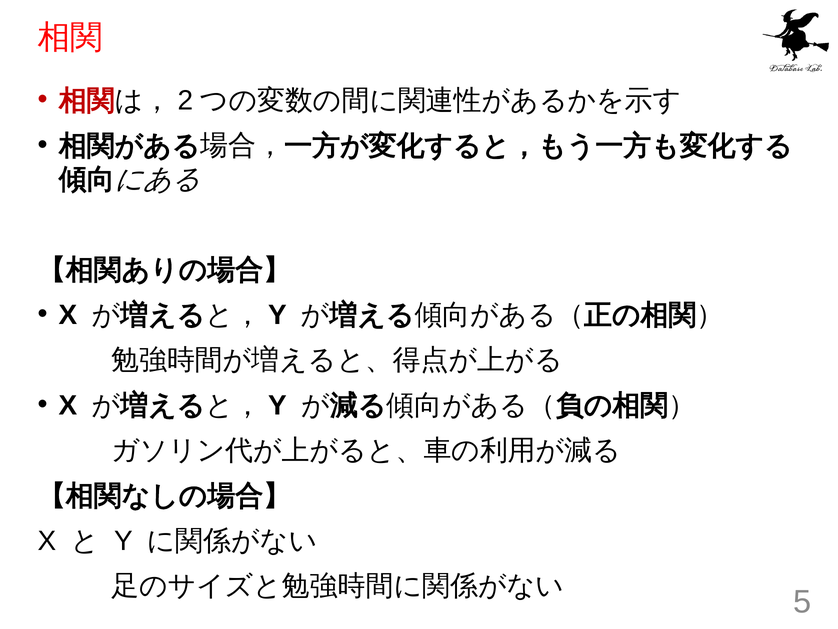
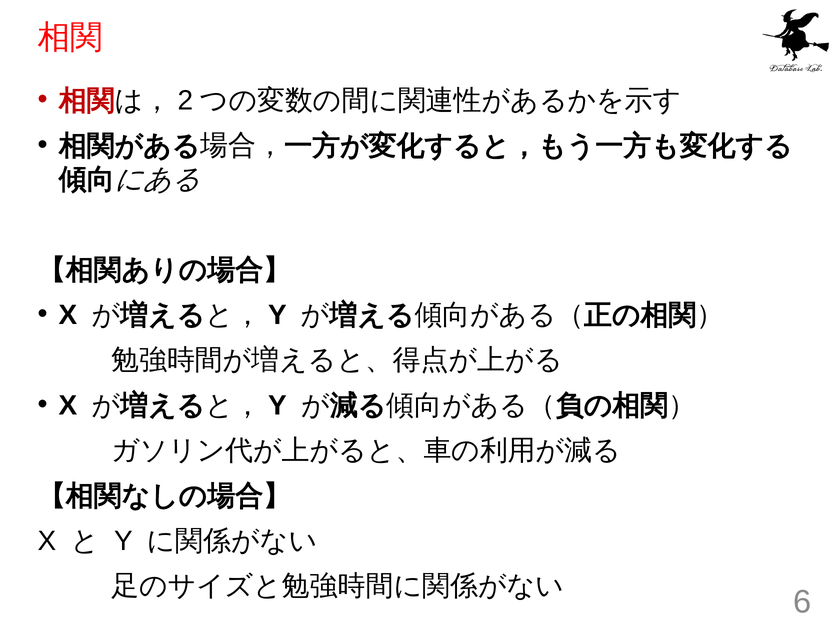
5: 5 -> 6
